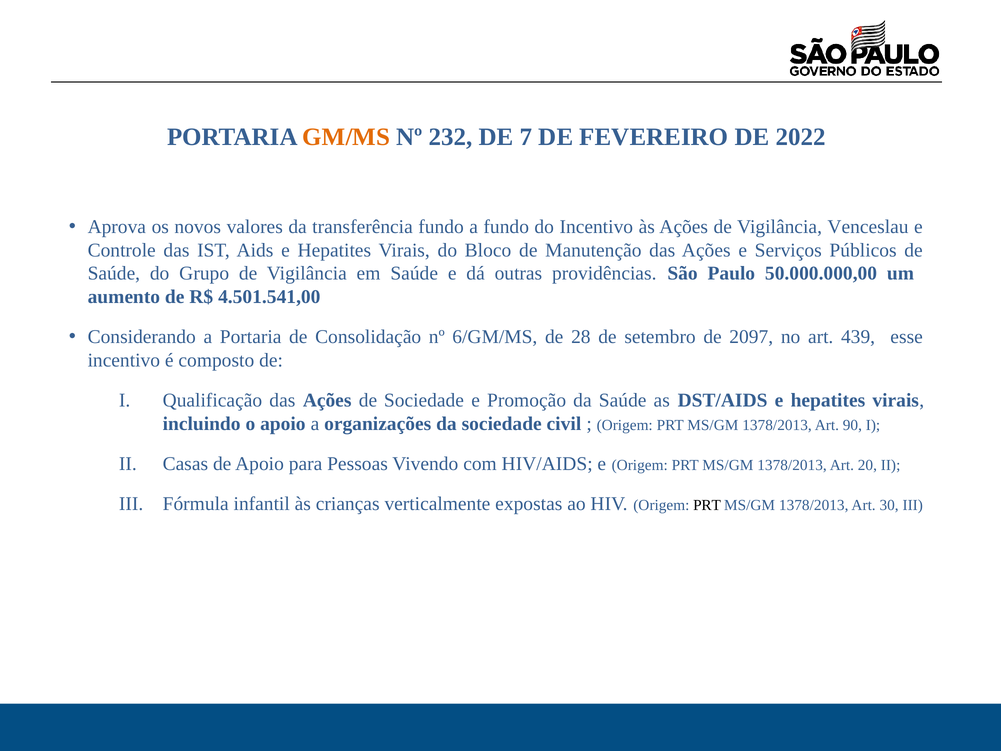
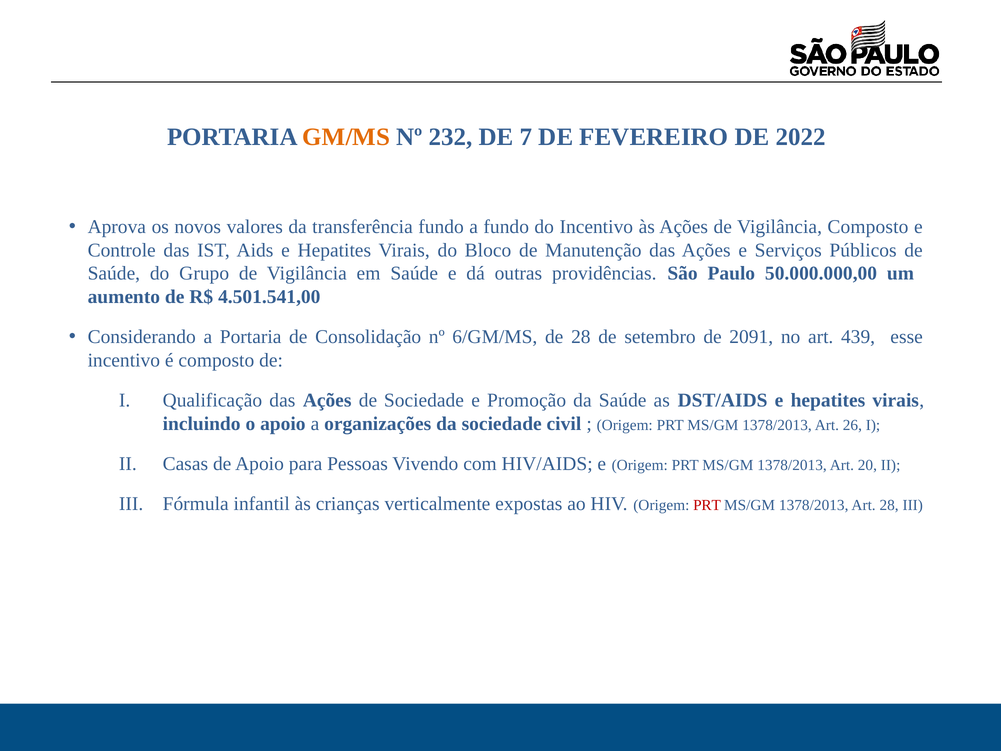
Vigilância Venceslau: Venceslau -> Composto
2097: 2097 -> 2091
90: 90 -> 26
PRT at (707, 505) colour: black -> red
Art 30: 30 -> 28
